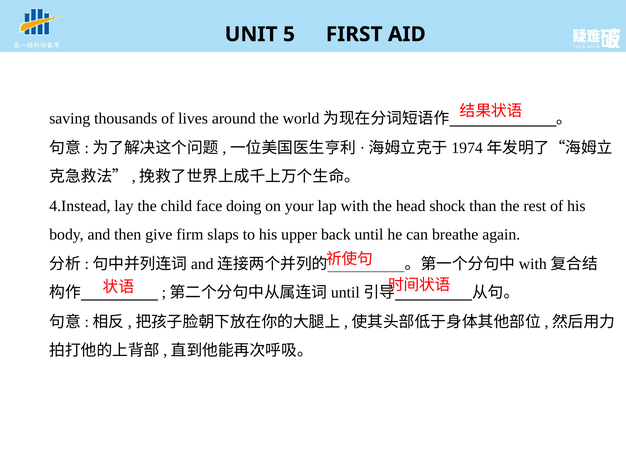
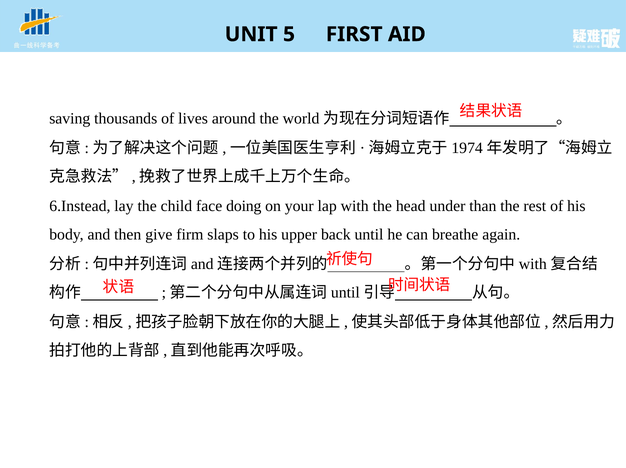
4.Instead: 4.Instead -> 6.Instead
shock: shock -> under
